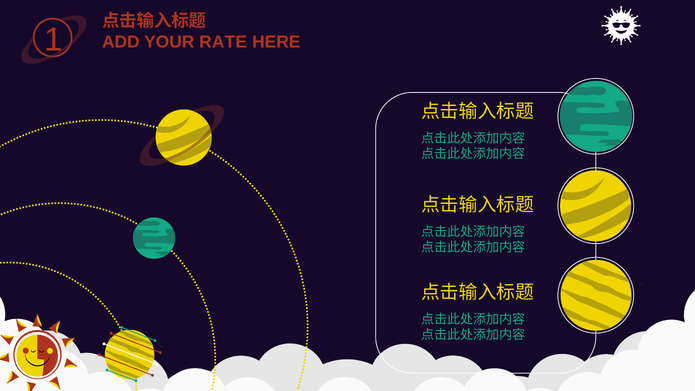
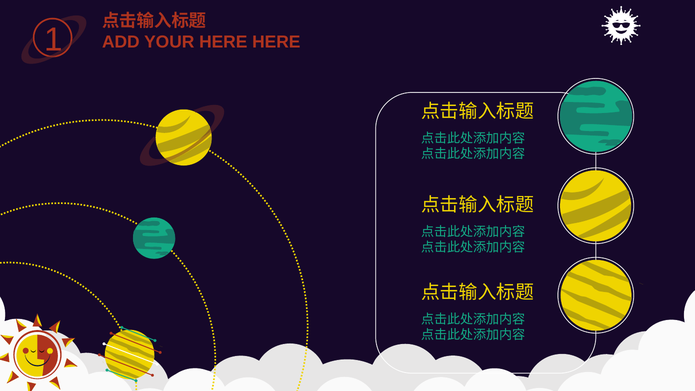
YOUR RATE: RATE -> HERE
